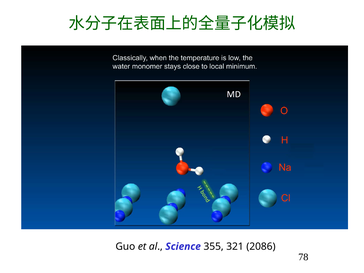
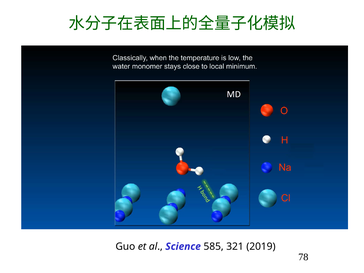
355: 355 -> 585
2086: 2086 -> 2019
